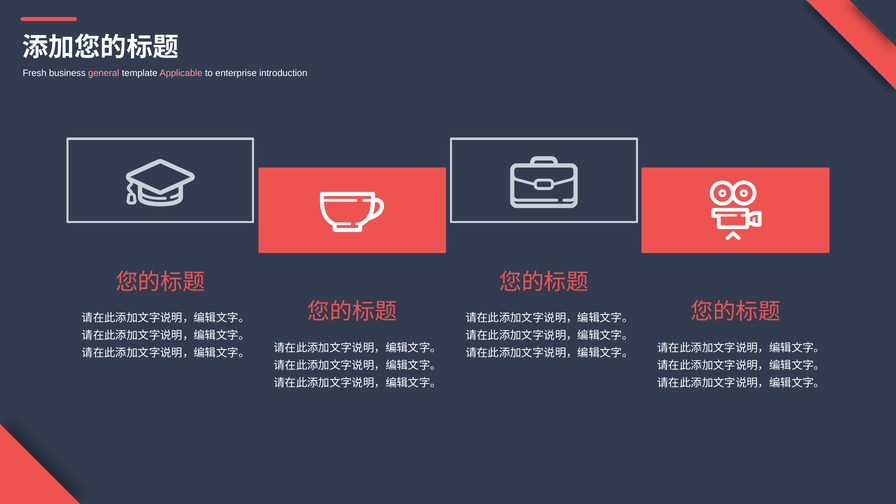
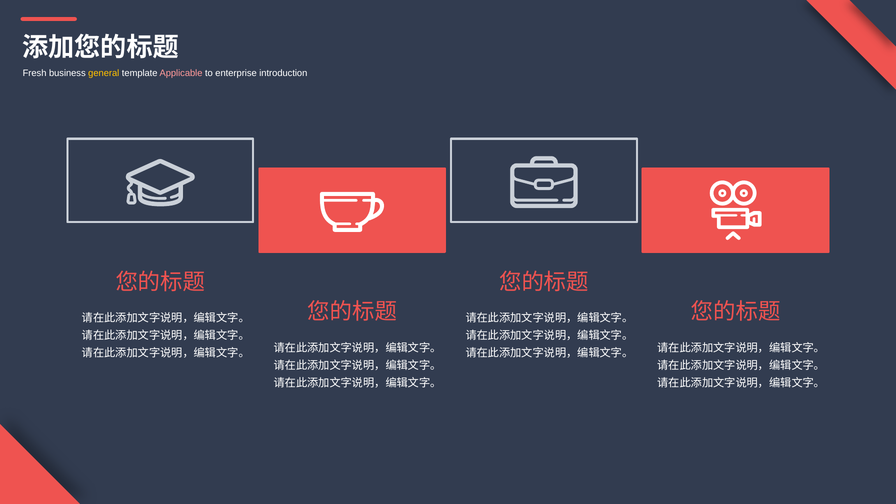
general colour: pink -> yellow
